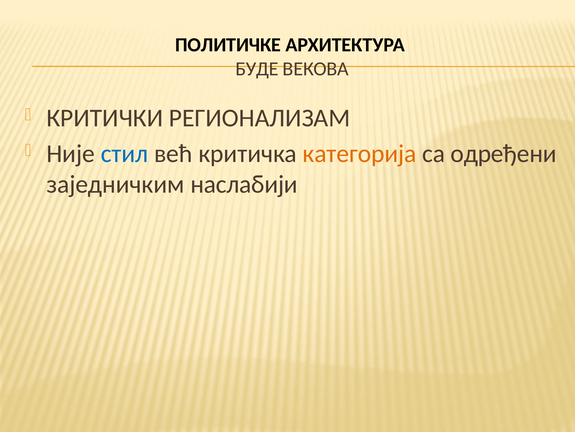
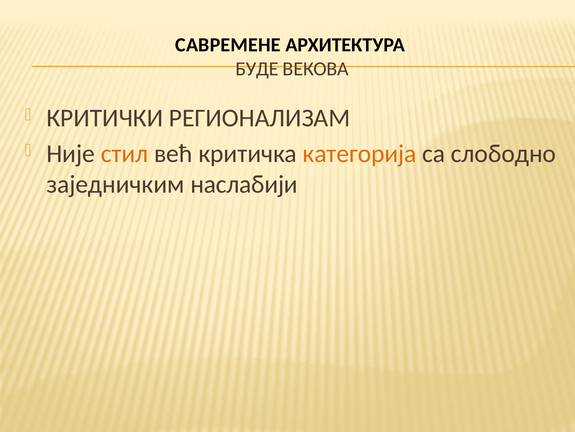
ПОЛИТИЧКЕ: ПОЛИТИЧКЕ -> САВРЕМЕНЕ
стил colour: blue -> orange
одређени: одређени -> слободно
